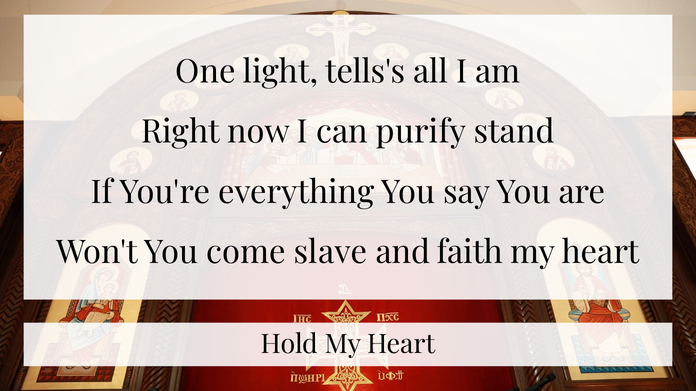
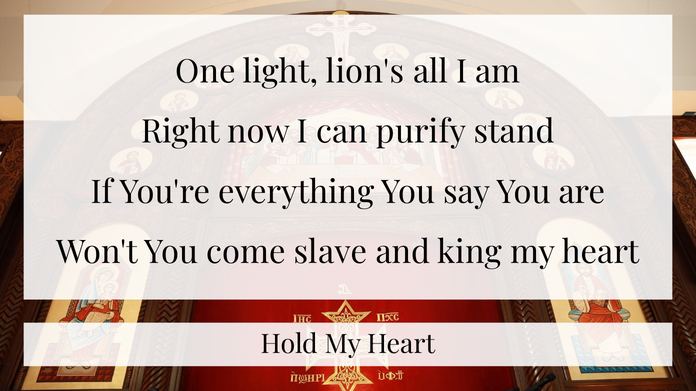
tells's: tells's -> lion's
faith: faith -> king
